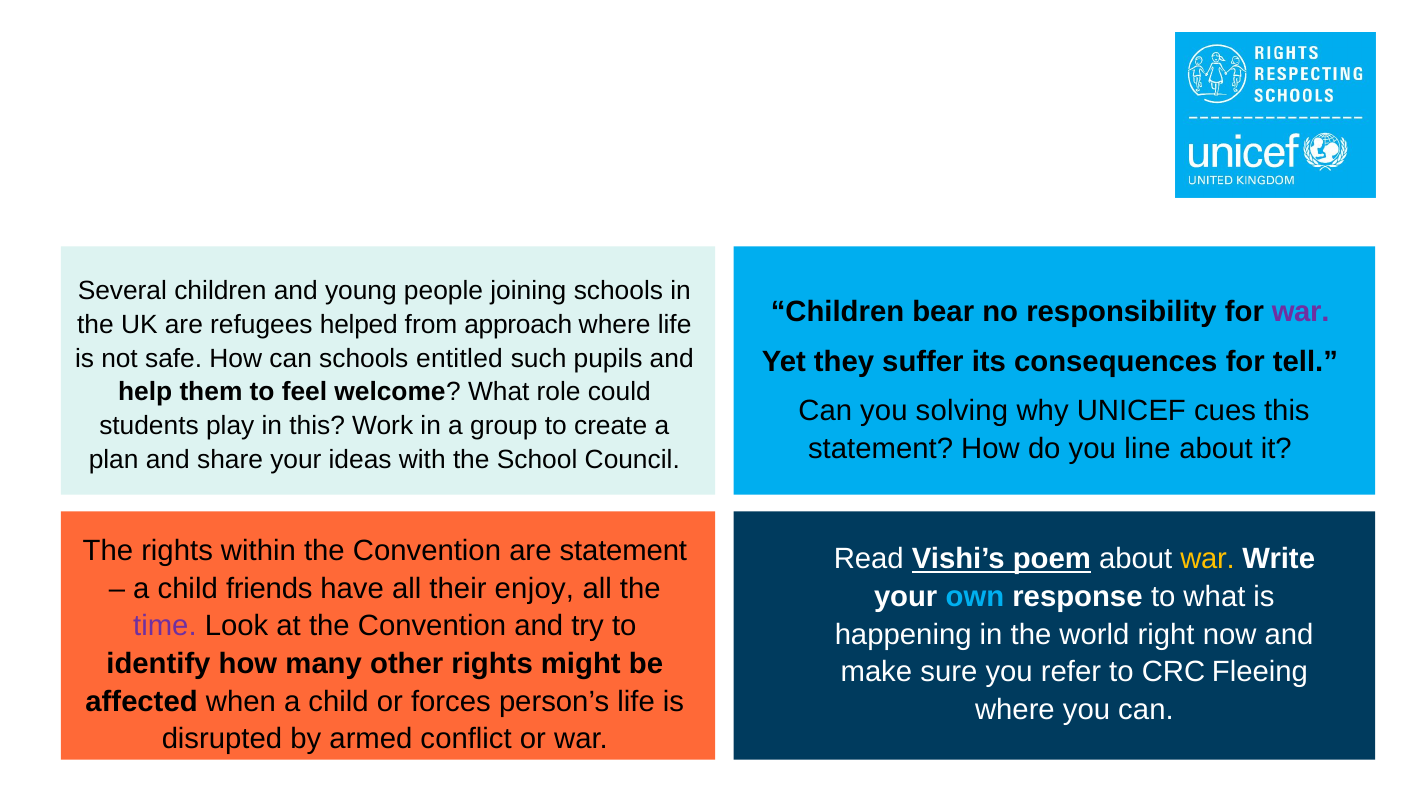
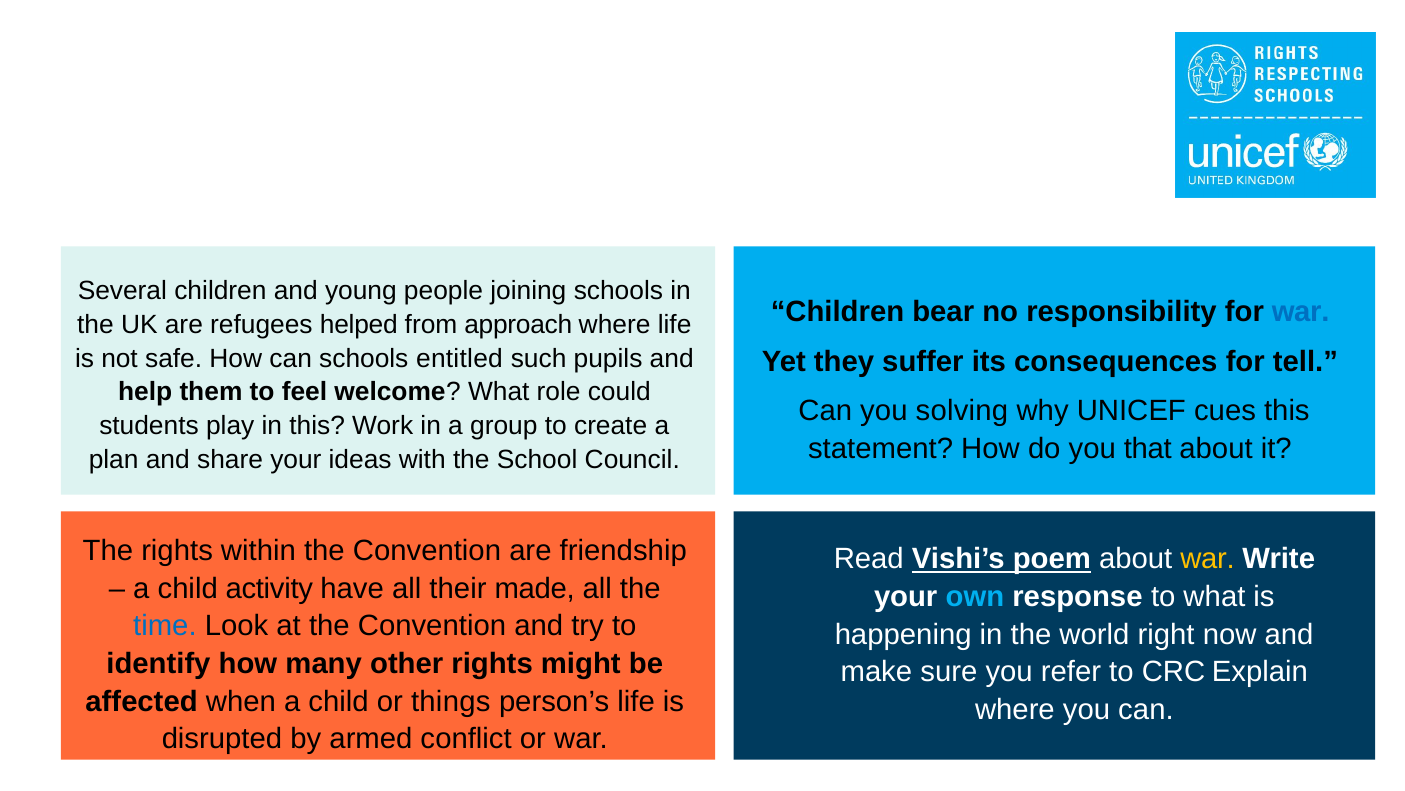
war at (1301, 312) colour: purple -> blue
line: line -> that
are statement: statement -> friendship
friends: friends -> activity
enjoy: enjoy -> made
time colour: purple -> blue
Fleeing: Fleeing -> Explain
forces: forces -> things
